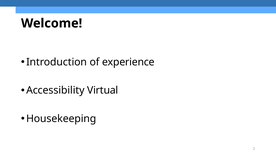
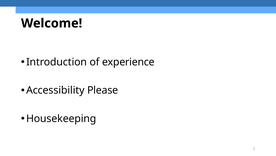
Virtual: Virtual -> Please
